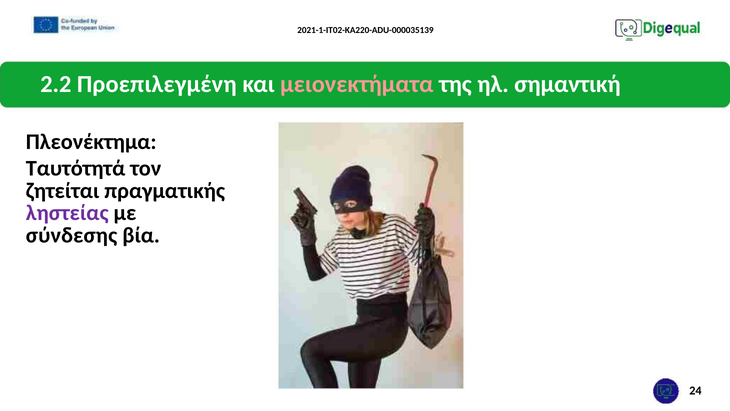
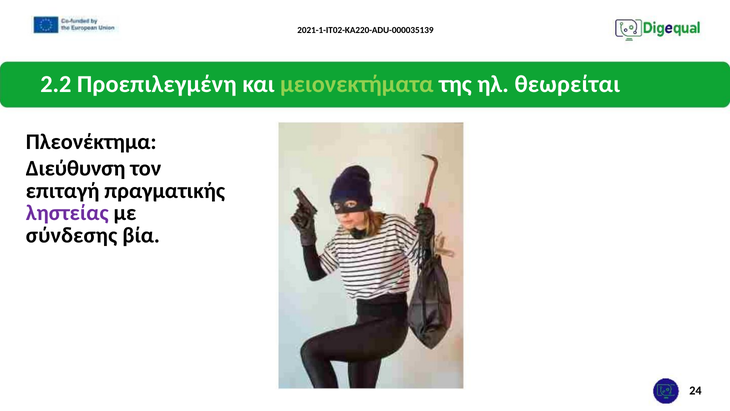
μειονεκτήματα colour: pink -> light green
σημαντική: σημαντική -> θεωρείται
Ταυτότητά: Ταυτότητά -> Διεύθυνση
ζητείται: ζητείται -> επιταγή
